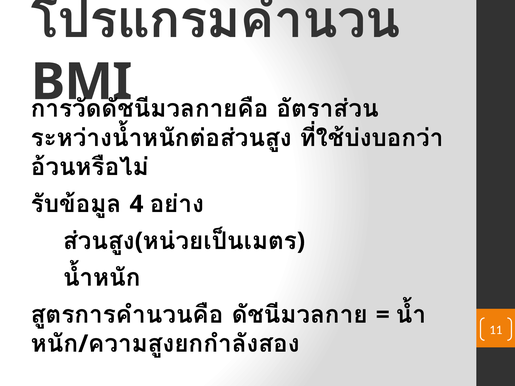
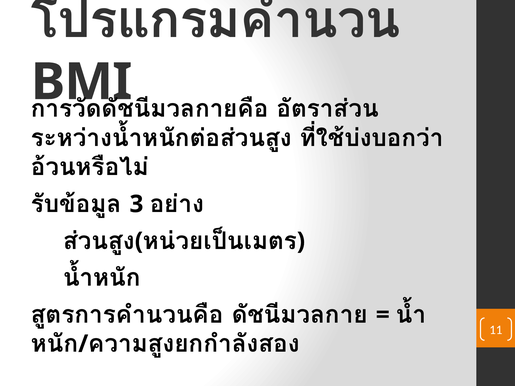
4: 4 -> 3
